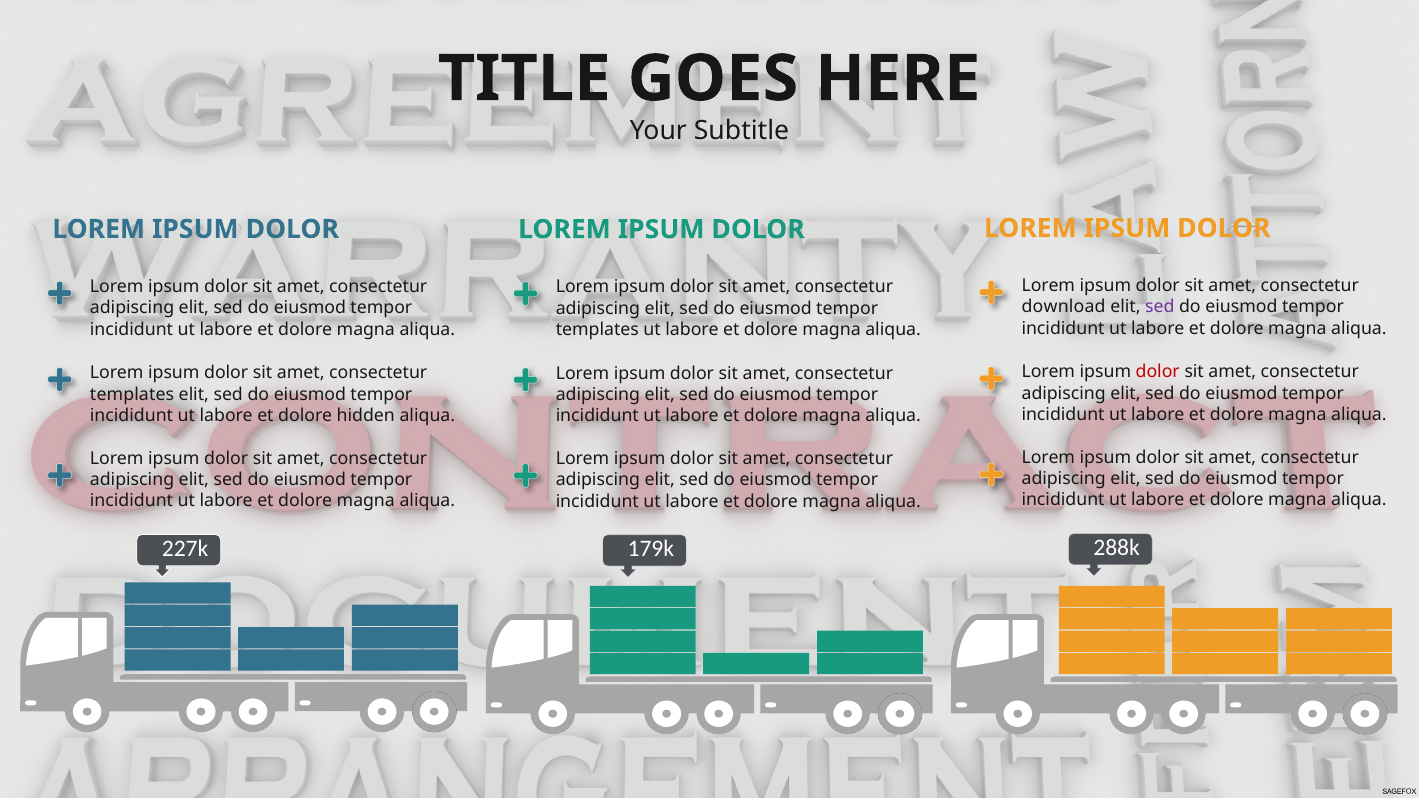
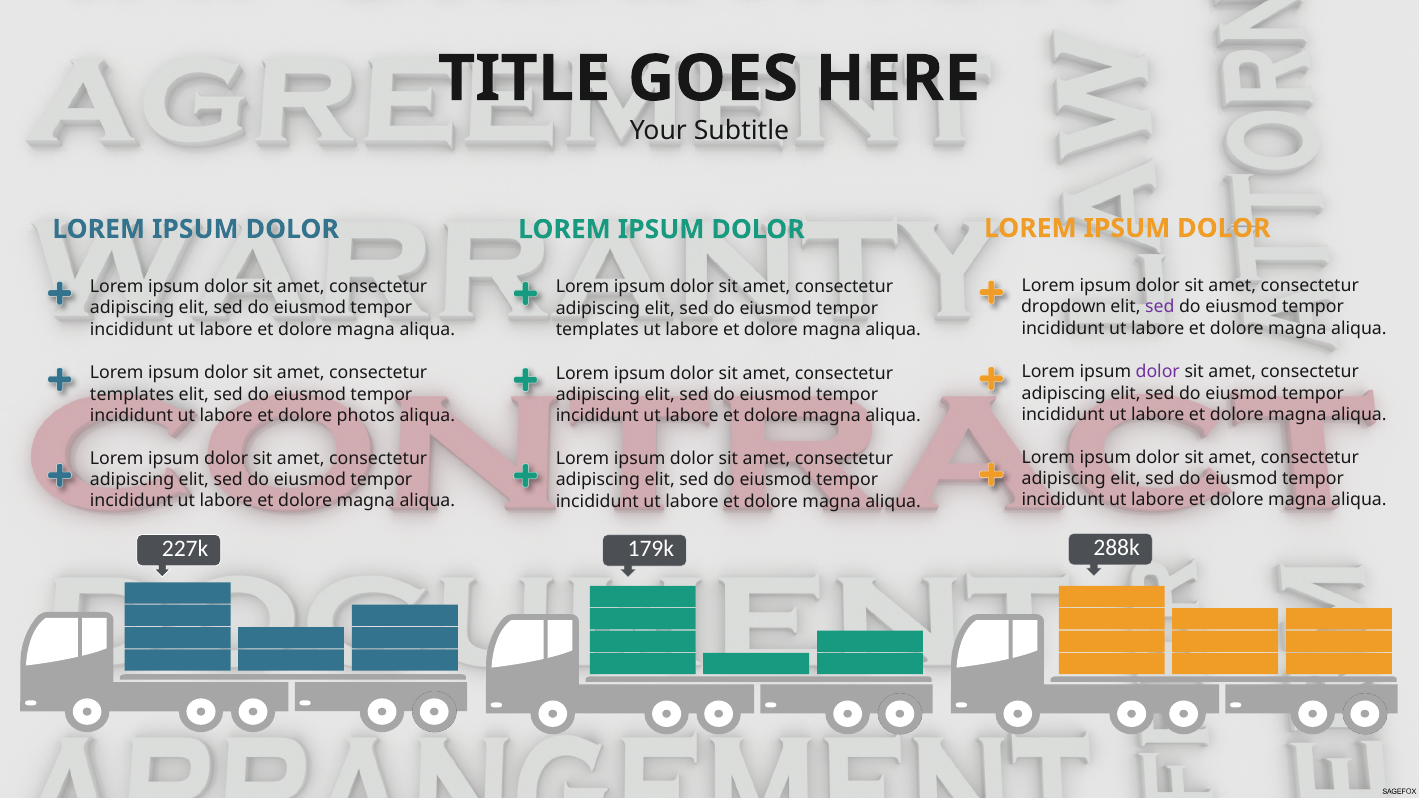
download: download -> dropdown
dolor at (1158, 372) colour: red -> purple
hidden: hidden -> photos
